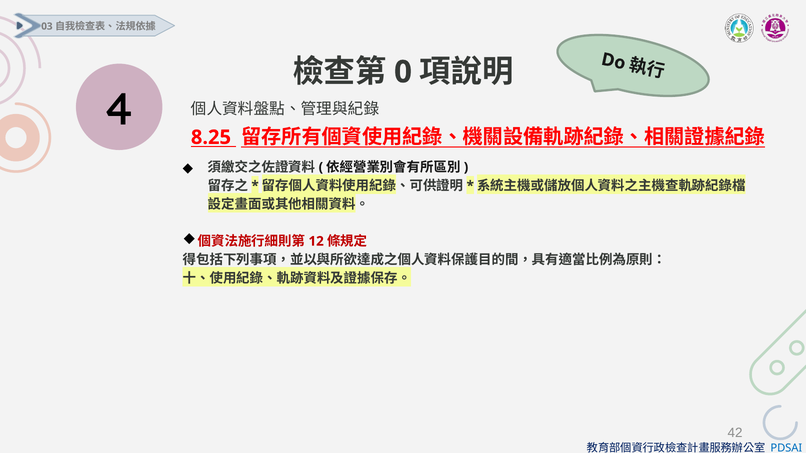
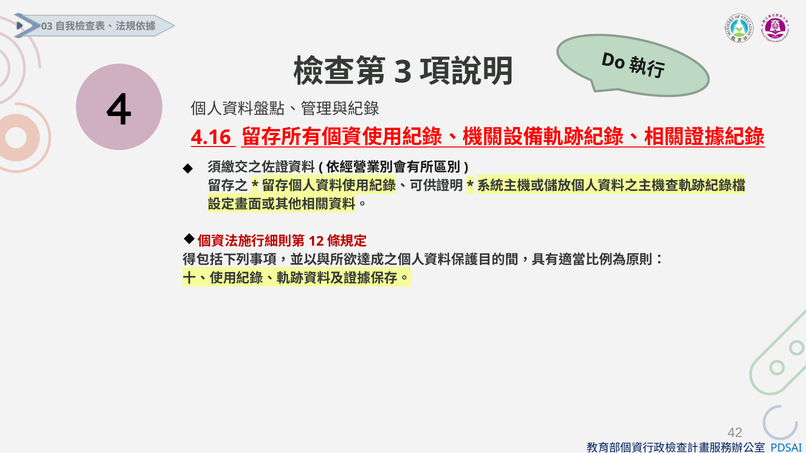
0: 0 -> 3
8.25: 8.25 -> 4.16
